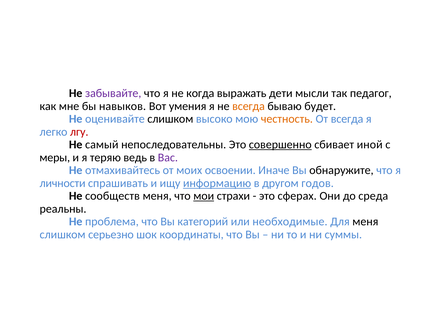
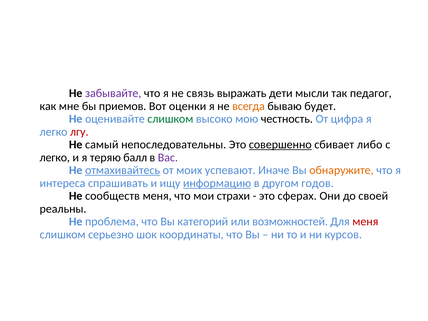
когда: когда -> связь
навыков: навыков -> приемов
умения: умения -> оценки
слишком at (170, 119) colour: black -> green
честность colour: orange -> black
От всегда: всегда -> цифра
иной: иной -> либо
меры at (55, 158): меры -> легко
ведь: ведь -> балл
отмахивайтесь underline: none -> present
освоении: освоении -> успевают
обнаружите colour: black -> orange
личности: личности -> интереса
мои underline: present -> none
среда: среда -> своей
необходимые: необходимые -> возможностей
меня at (365, 222) colour: black -> red
суммы: суммы -> курсов
